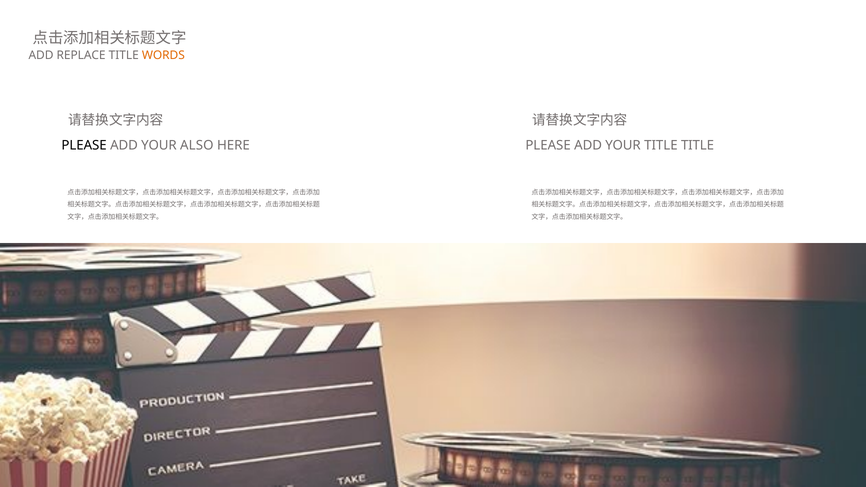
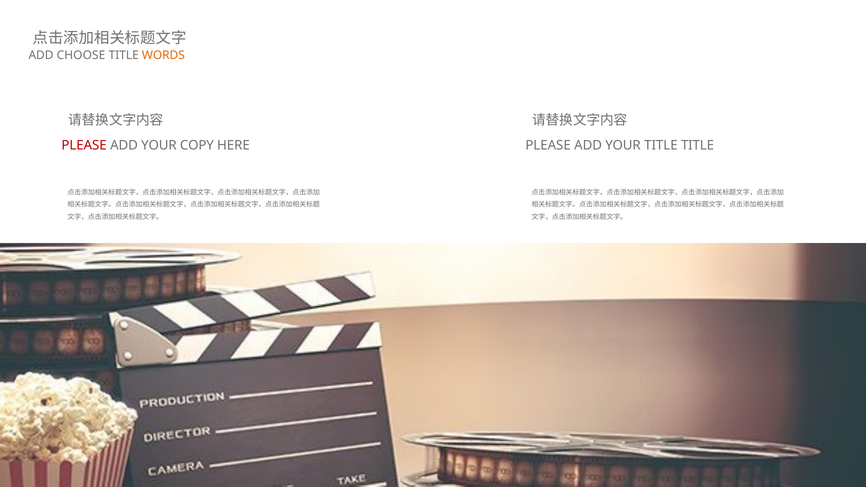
REPLACE: REPLACE -> CHOOSE
PLEASE at (84, 146) colour: black -> red
ALSO: ALSO -> COPY
